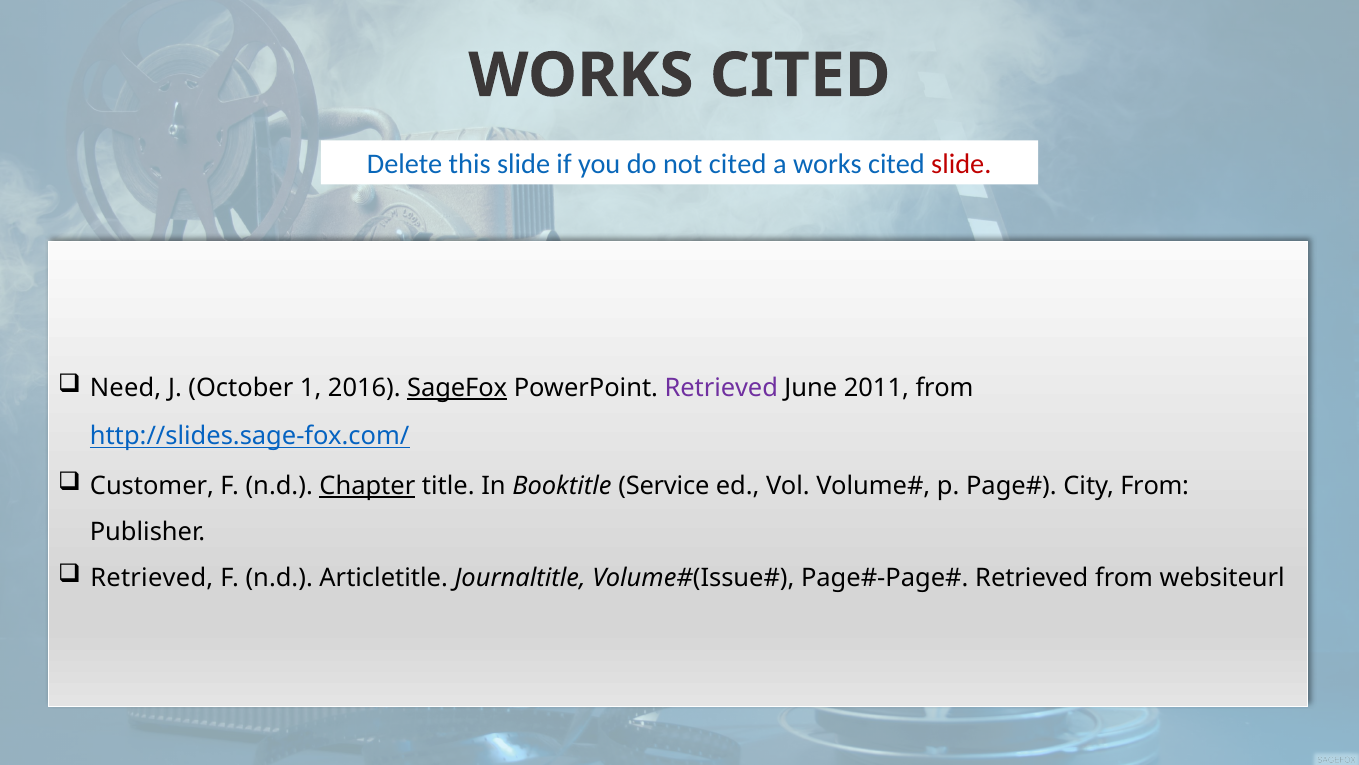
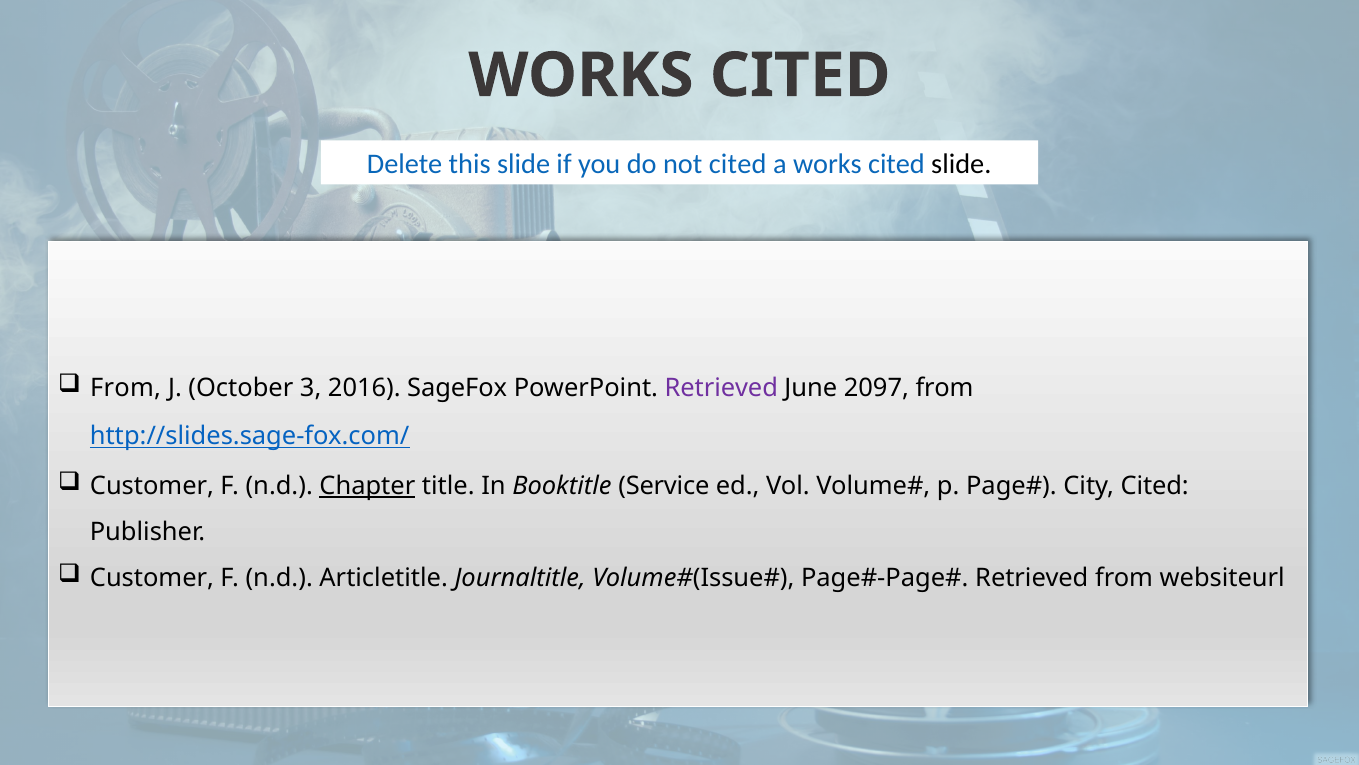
slide at (961, 164) colour: red -> black
Need at (126, 388): Need -> From
1: 1 -> 3
SageFox underline: present -> none
2011: 2011 -> 2097
City From: From -> Cited
Retrieved at (152, 577): Retrieved -> Customer
